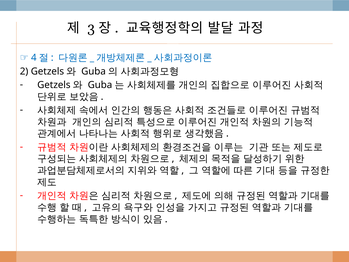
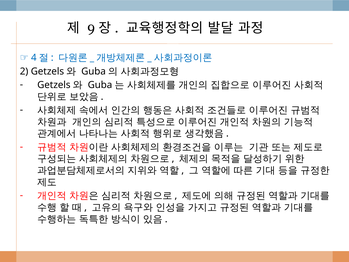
3: 3 -> 9
